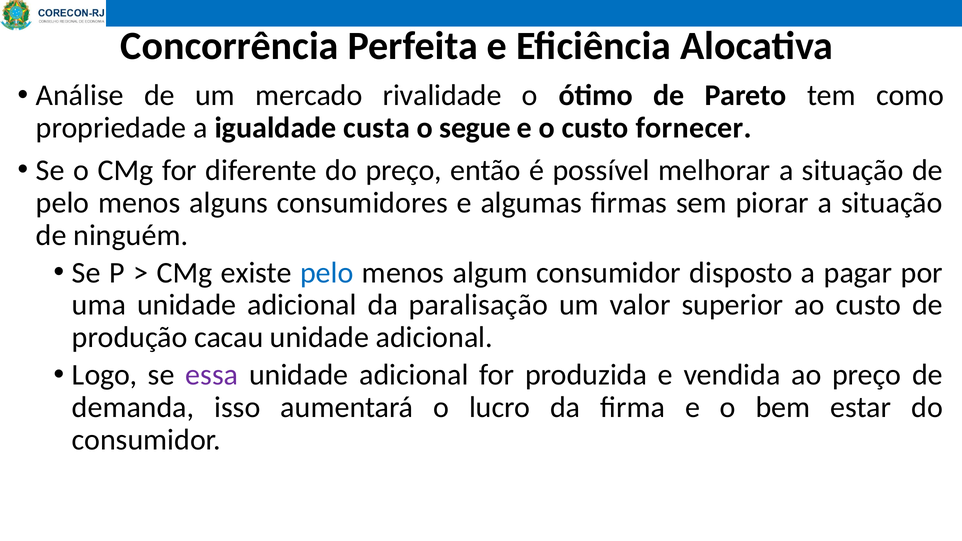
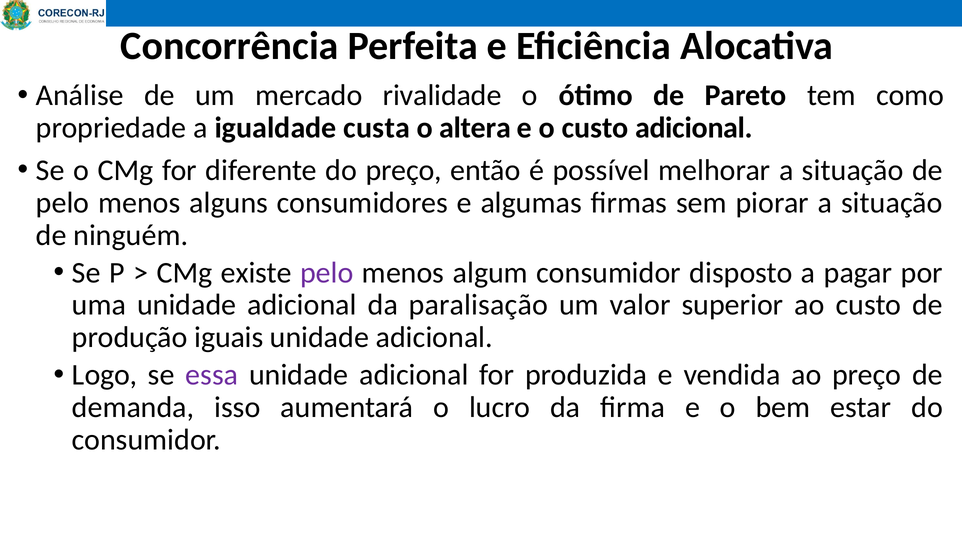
segue: segue -> altera
custo fornecer: fornecer -> adicional
pelo at (327, 273) colour: blue -> purple
cacau: cacau -> iguais
